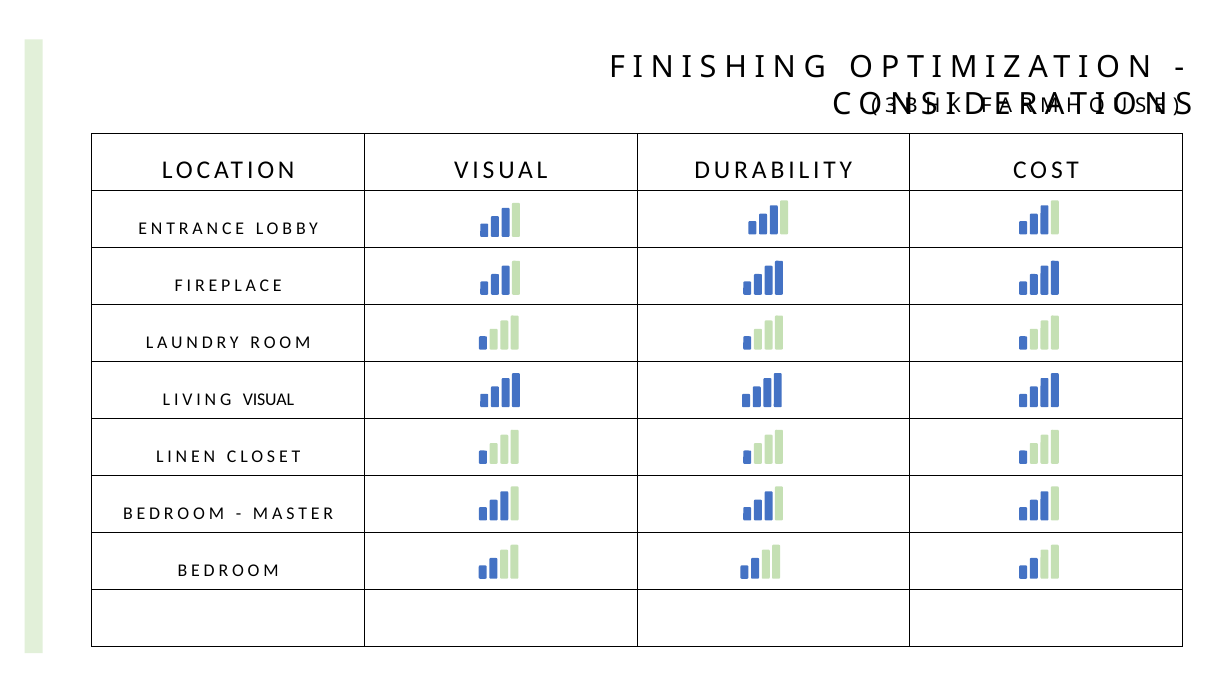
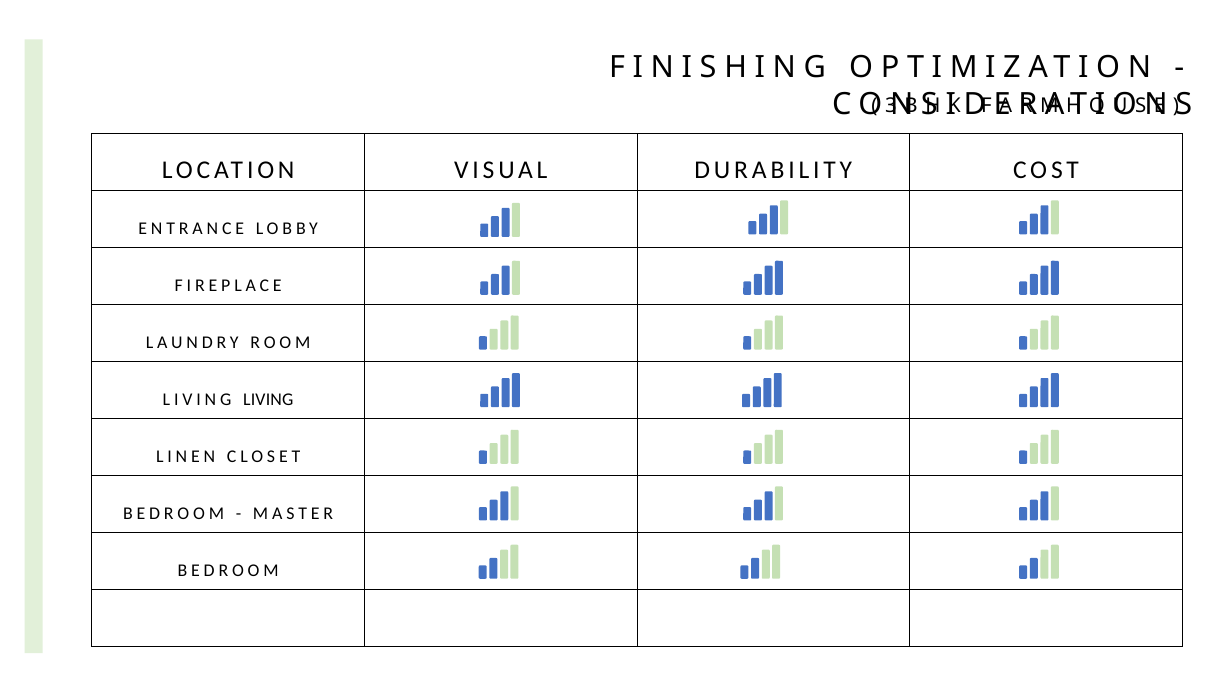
LIVING VISUAL: VISUAL -> LIVING
